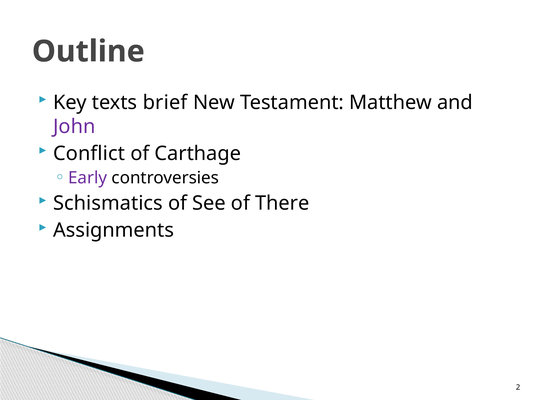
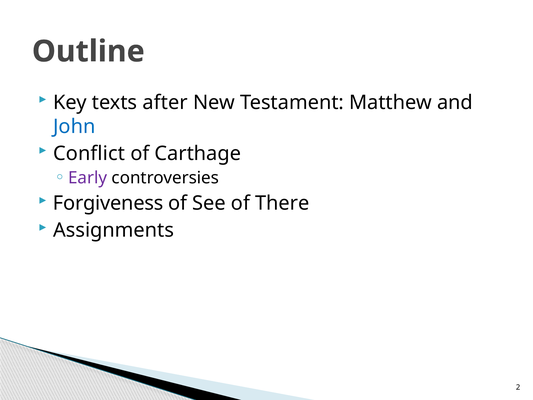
brief: brief -> after
John colour: purple -> blue
Schismatics: Schismatics -> Forgiveness
